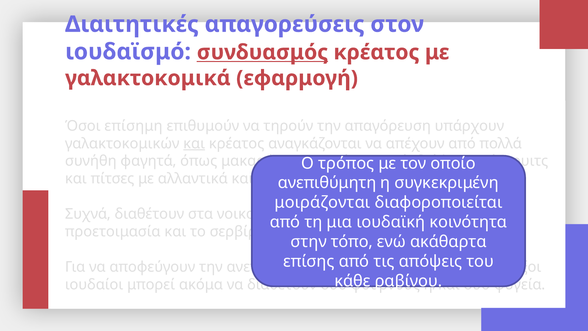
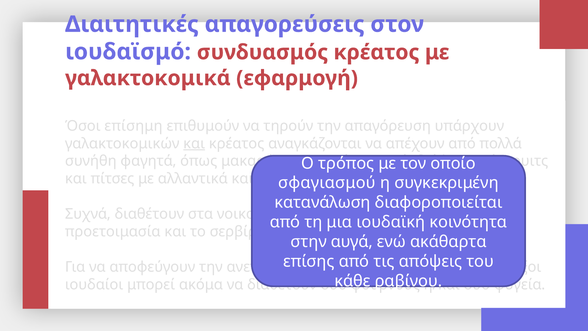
συνδυασμός underline: present -> none
ανεπιθύμητη at (327, 183): ανεπιθύμητη -> σφαγιασμού
μοιράζονται: μοιράζονται -> κατανάλωση
τόπο: τόπο -> αυγά
